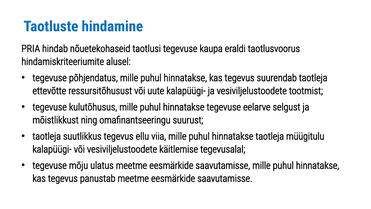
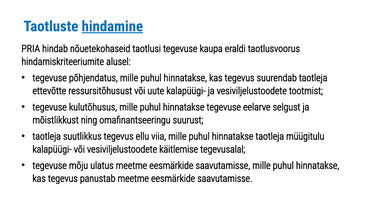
hindamine underline: none -> present
